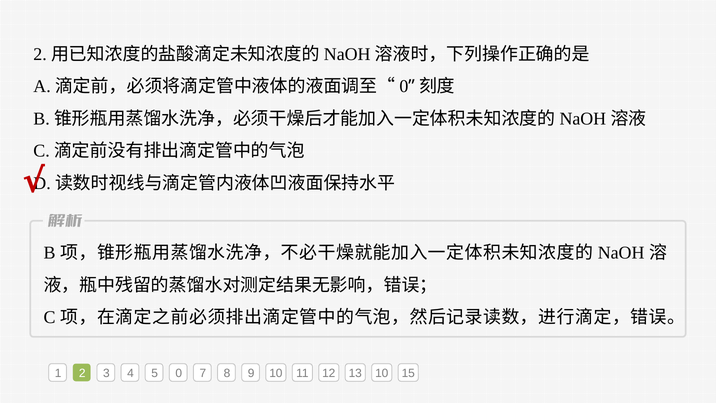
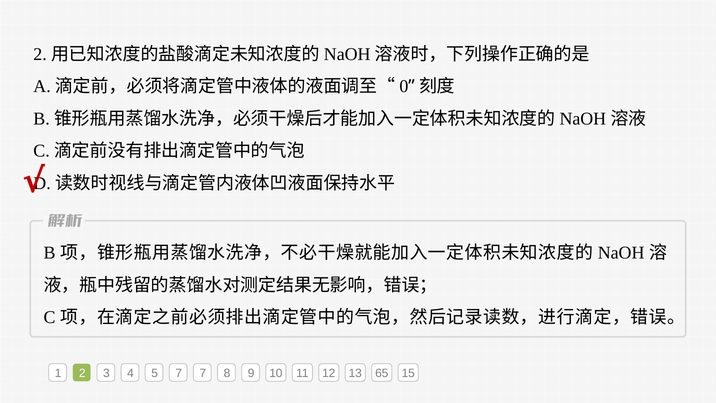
5 0: 0 -> 7
13 10: 10 -> 65
